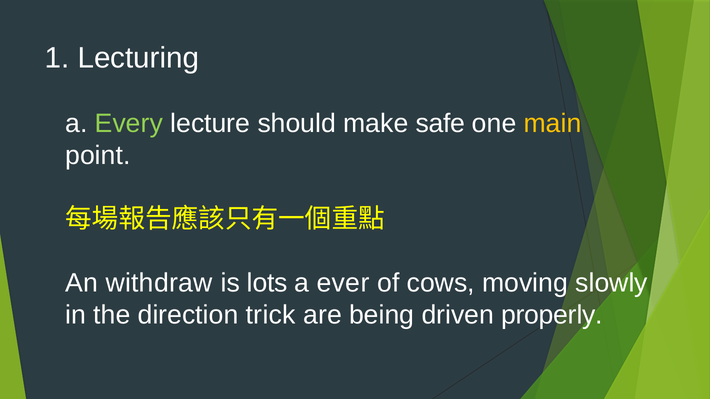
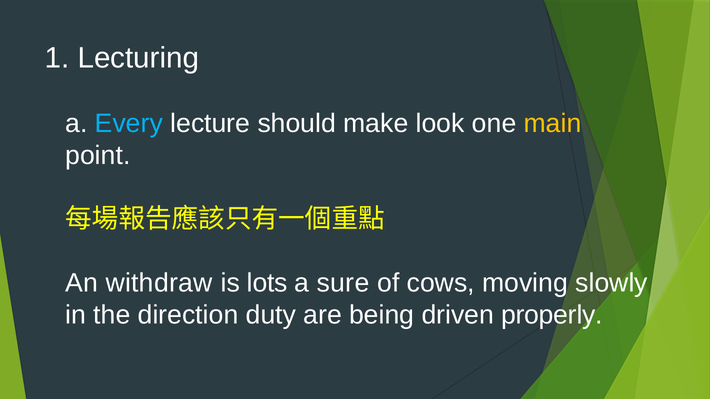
Every colour: light green -> light blue
safe: safe -> look
ever: ever -> sure
trick: trick -> duty
